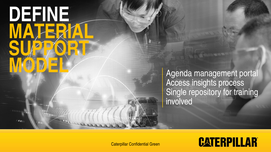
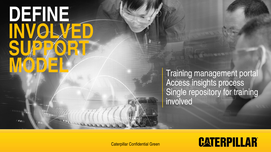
MATERIAL at (51, 32): MATERIAL -> INVOLVED
MODEL Agenda: Agenda -> Training
